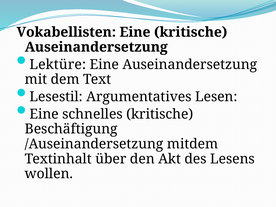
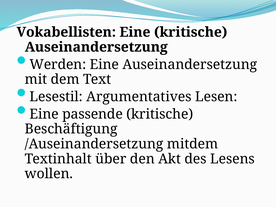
Lektüre: Lektüre -> Werden
schnelles: schnelles -> passende
